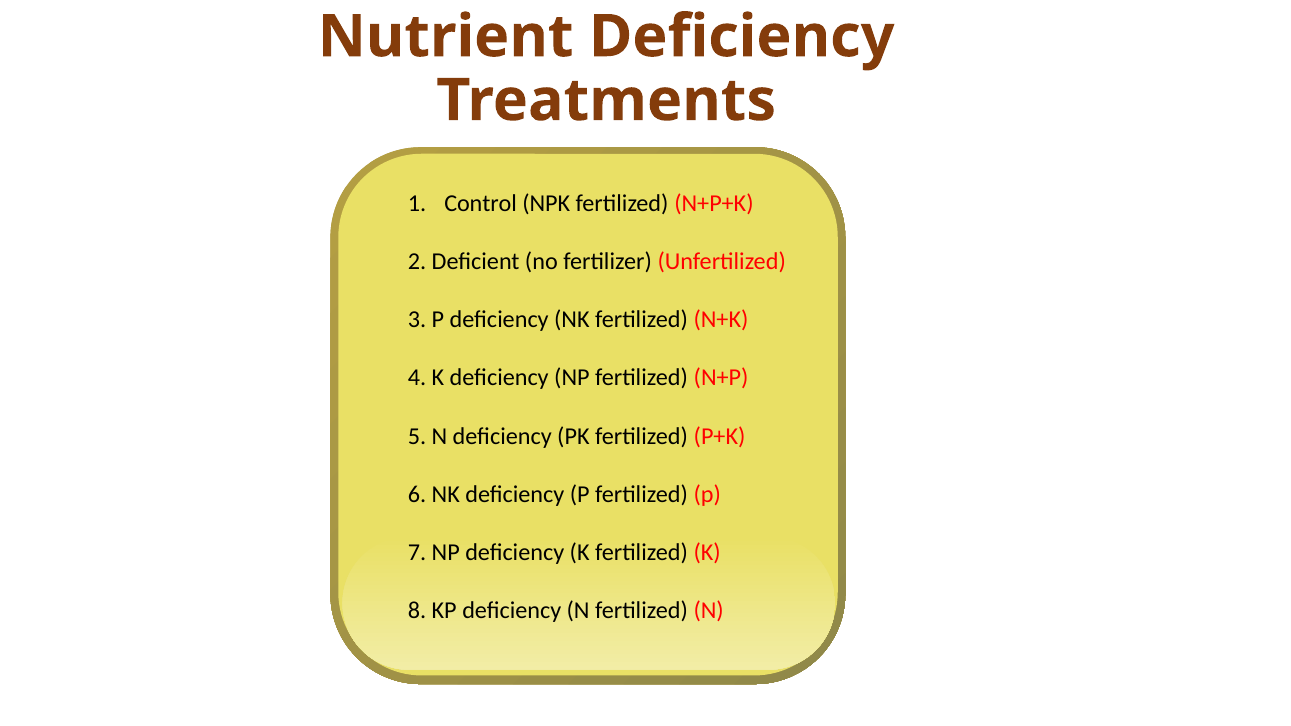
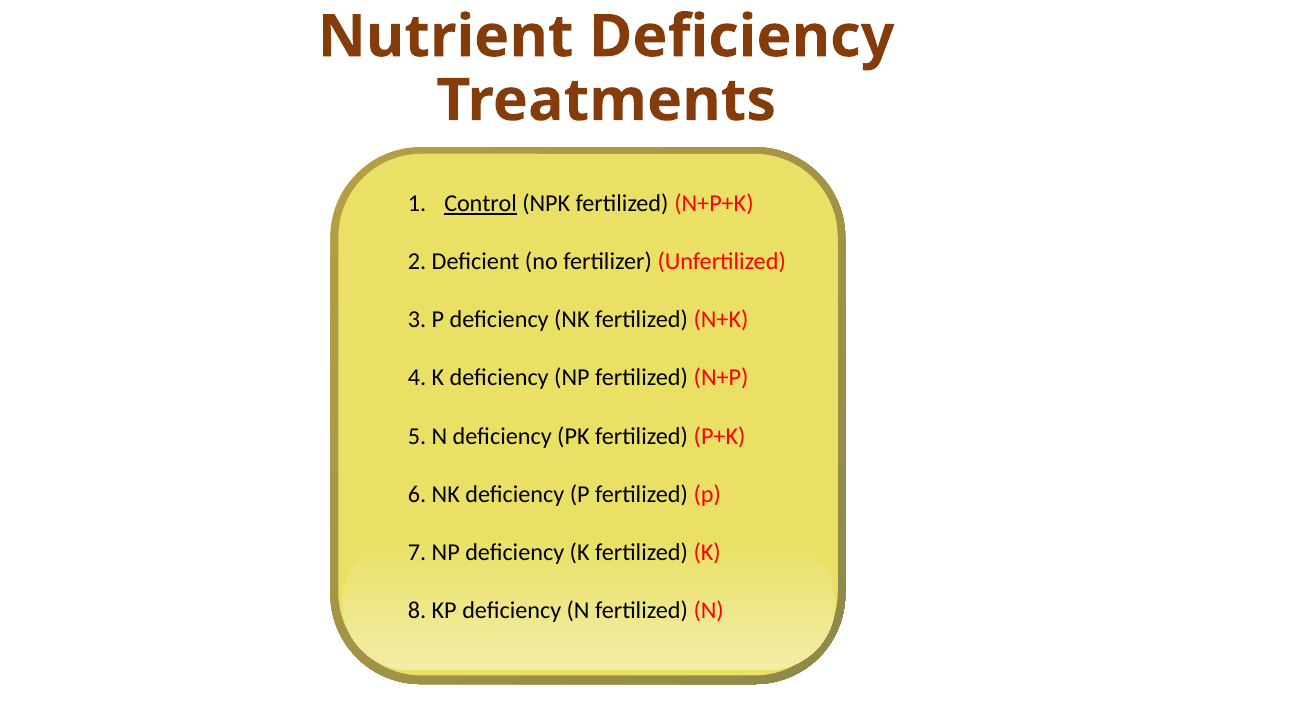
Control underline: none -> present
